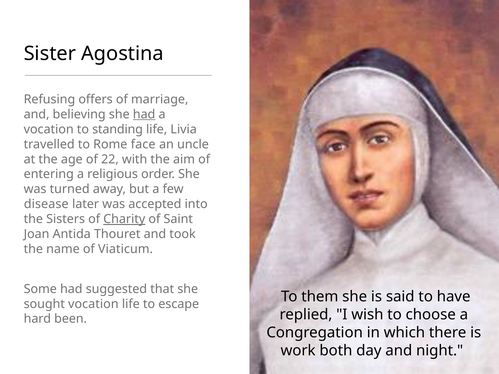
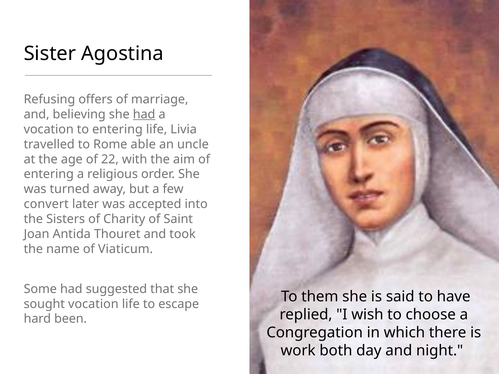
to standing: standing -> entering
face: face -> able
disease: disease -> convert
Charity underline: present -> none
